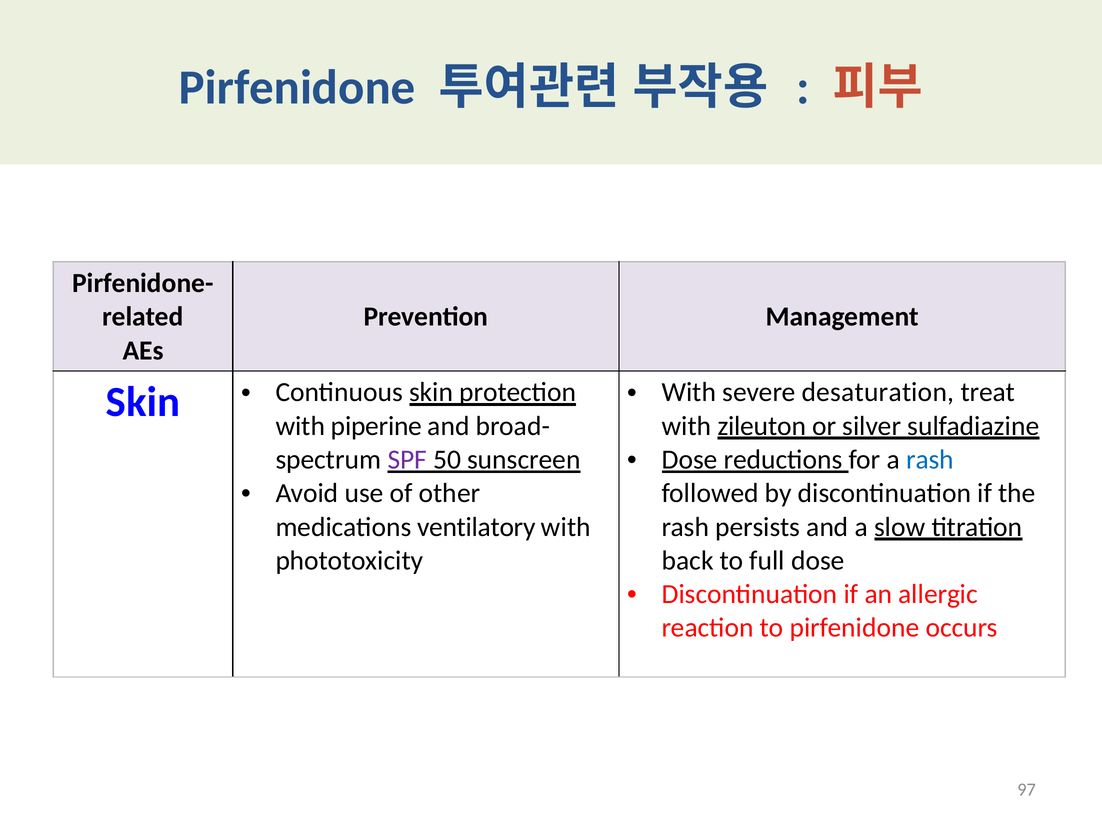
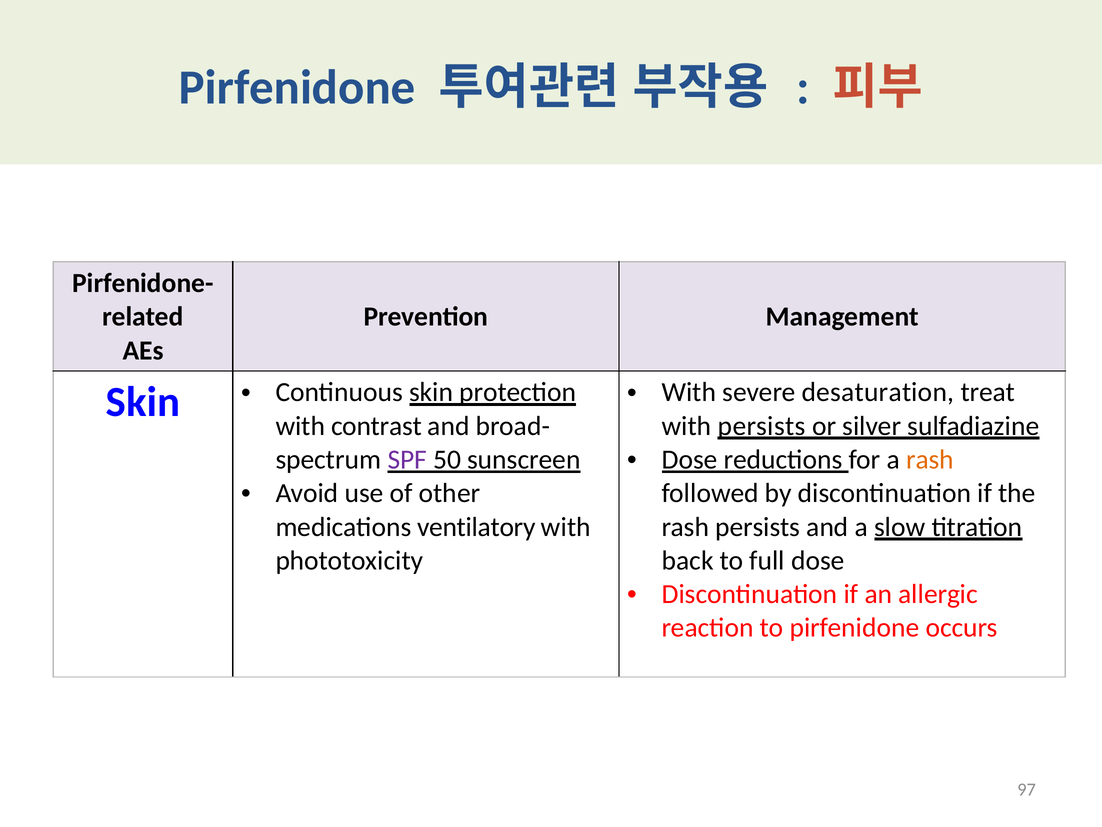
piperine: piperine -> contrast
with zileuton: zileuton -> persists
rash at (930, 459) colour: blue -> orange
